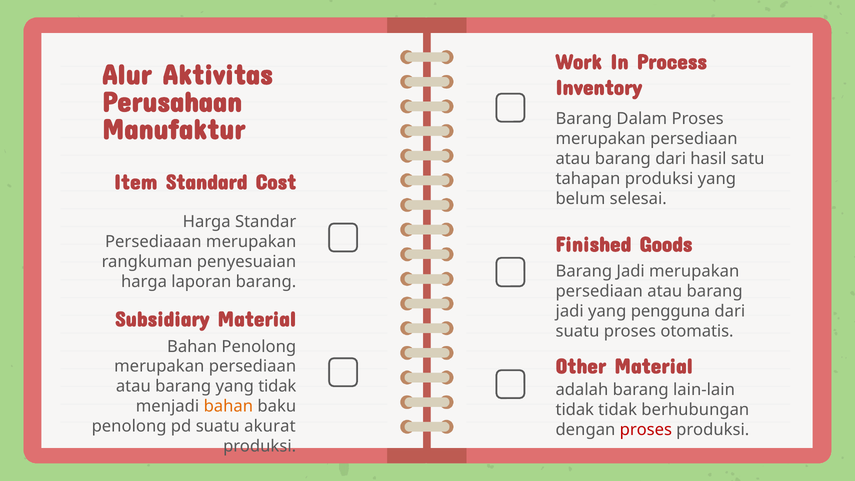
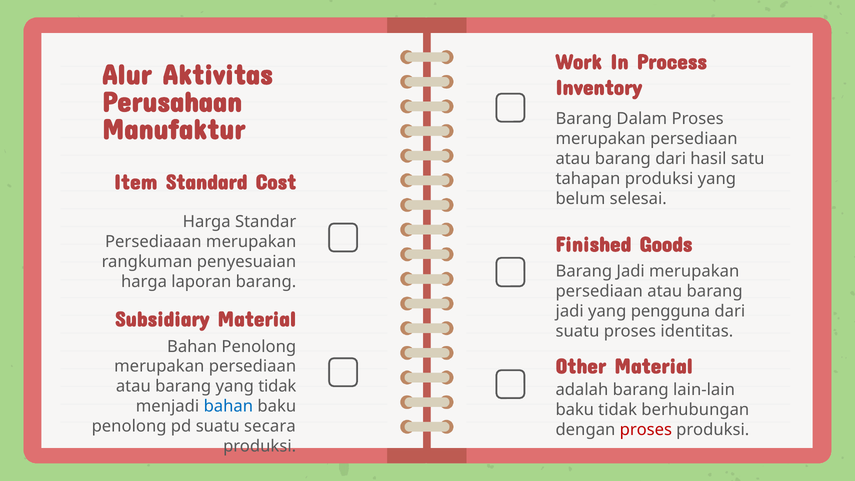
otomatis: otomatis -> identitas
bahan at (228, 406) colour: orange -> blue
tidak at (575, 410): tidak -> baku
akurat: akurat -> secara
